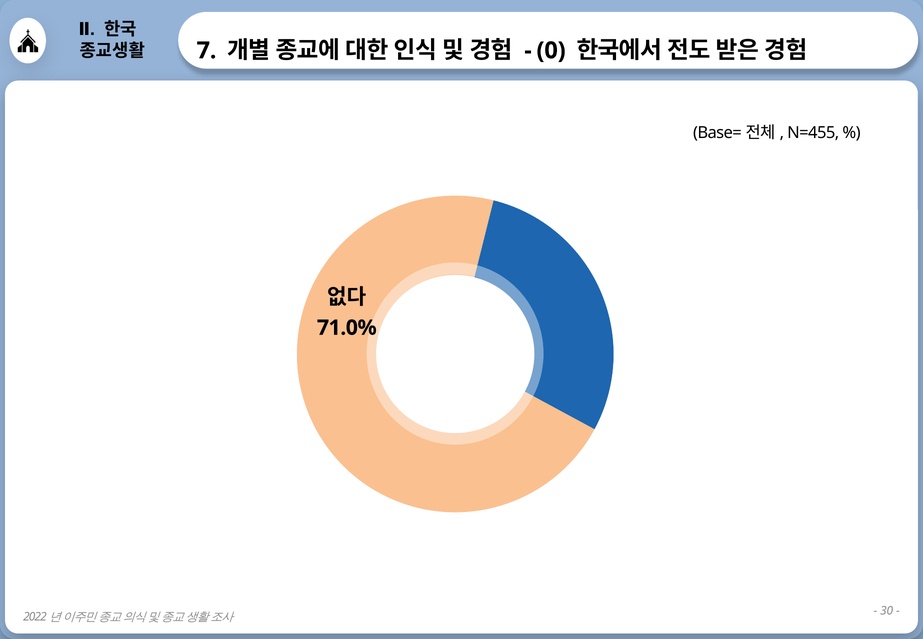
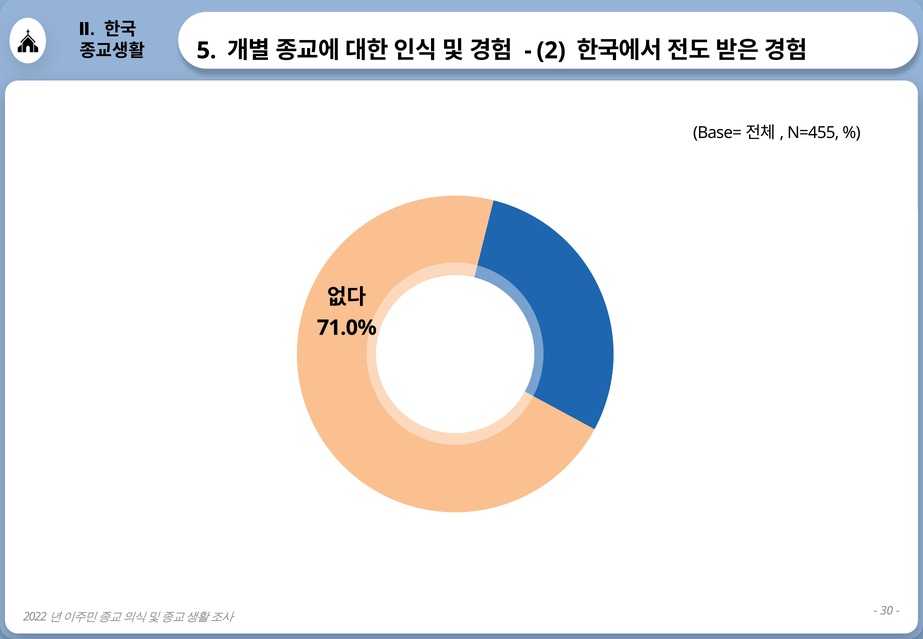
7: 7 -> 5
0: 0 -> 2
